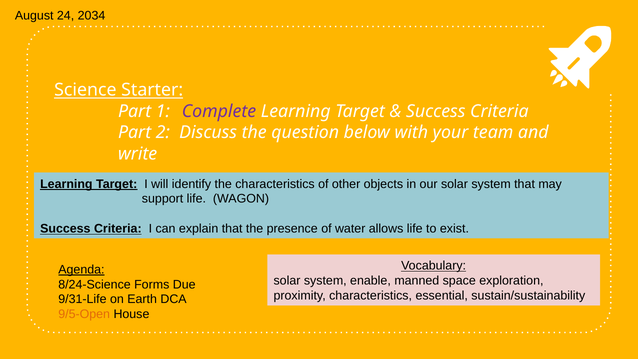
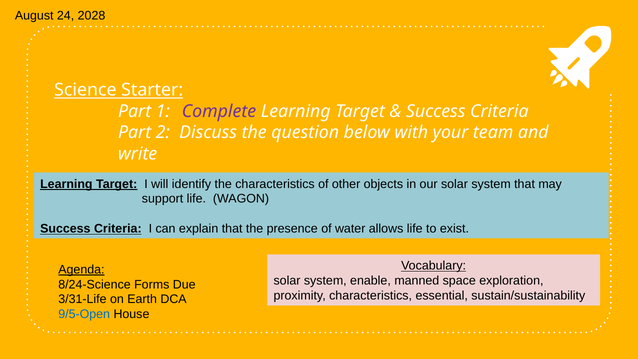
2034: 2034 -> 2028
9/31-Life: 9/31-Life -> 3/31-Life
9/5-Open colour: orange -> blue
